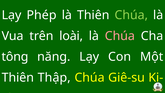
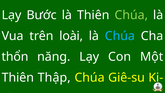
Phép: Phép -> Bước
Chúa at (120, 36) colour: pink -> light blue
tông: tông -> thổn
